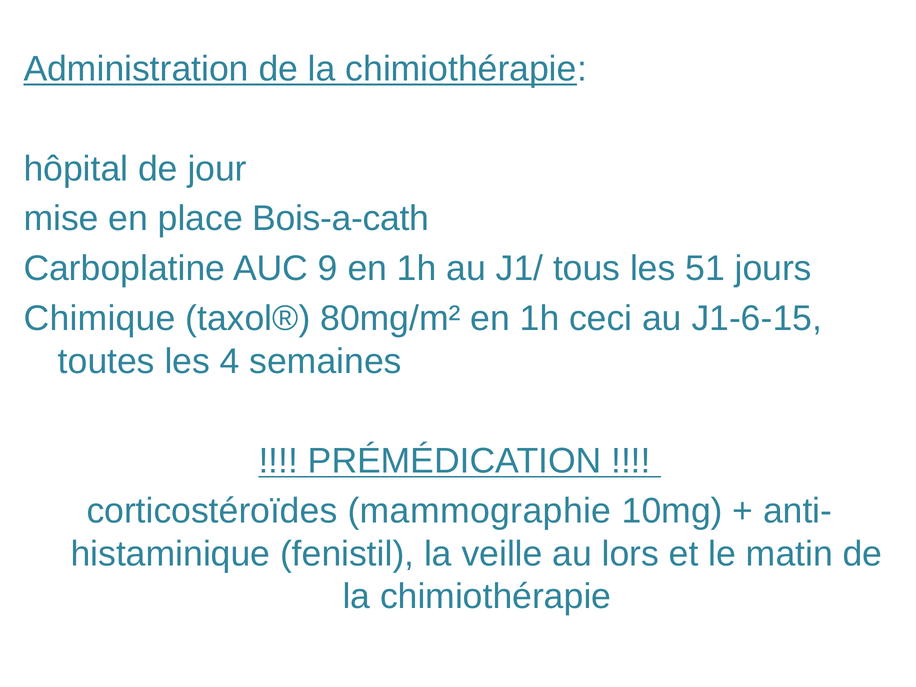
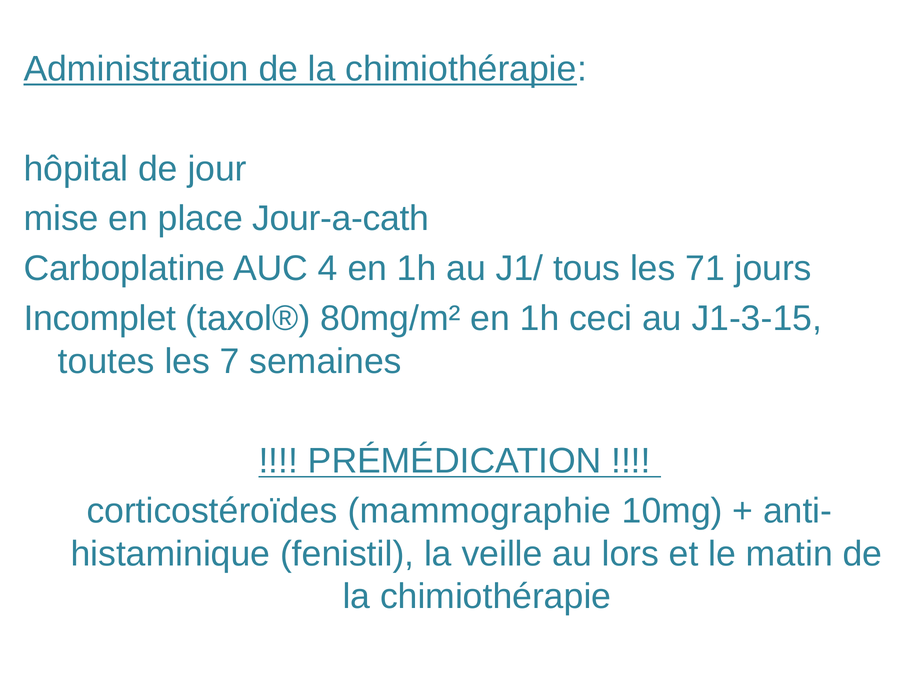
Bois-a-cath: Bois-a-cath -> Jour-a-cath
9: 9 -> 4
51: 51 -> 71
Chimique: Chimique -> Incomplet
J1-6-15: J1-6-15 -> J1-3-15
4: 4 -> 7
